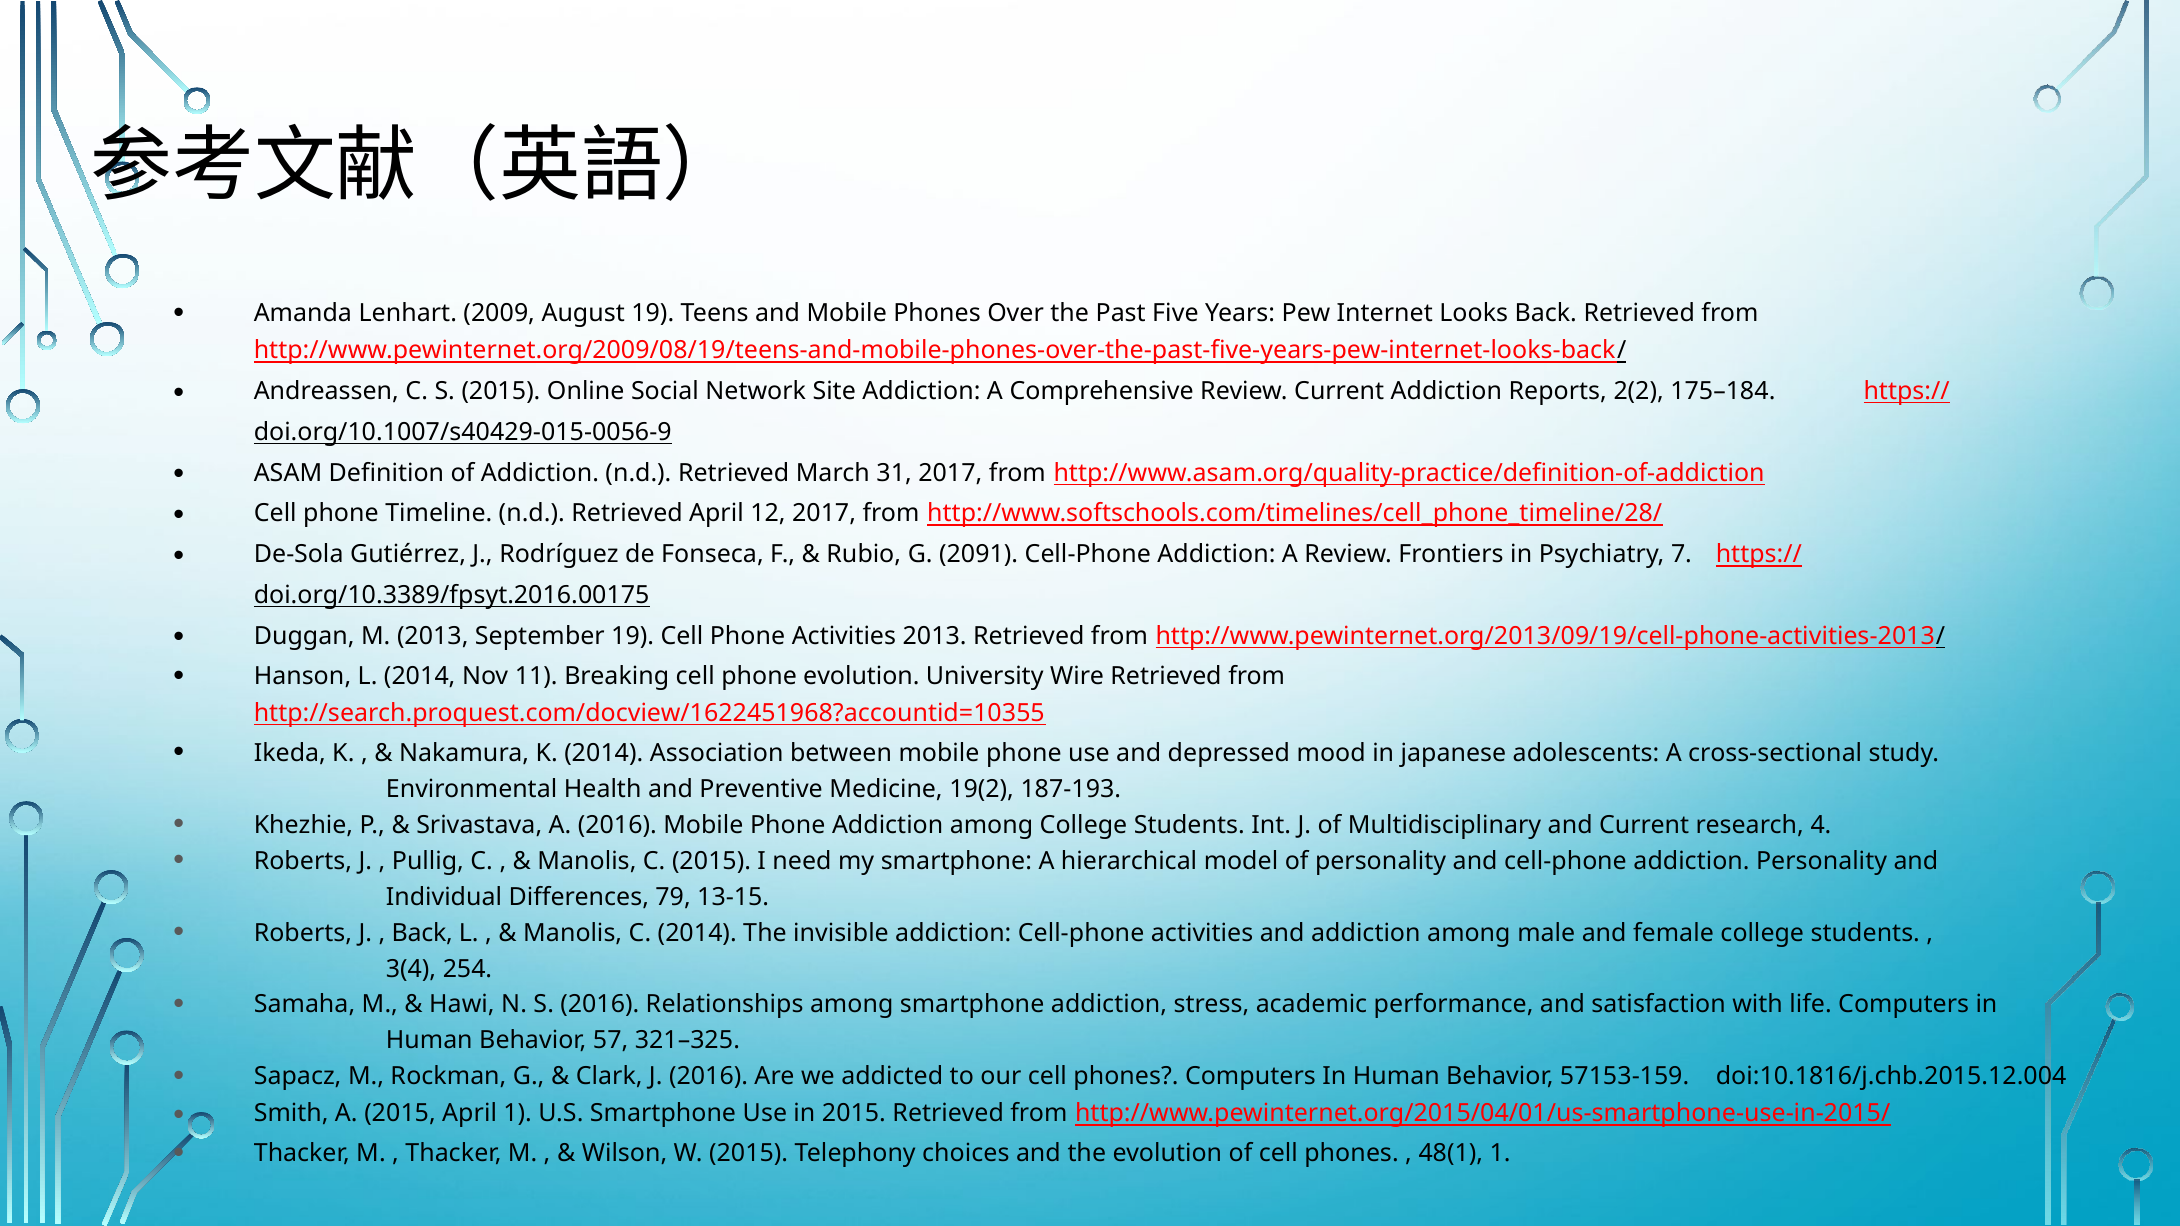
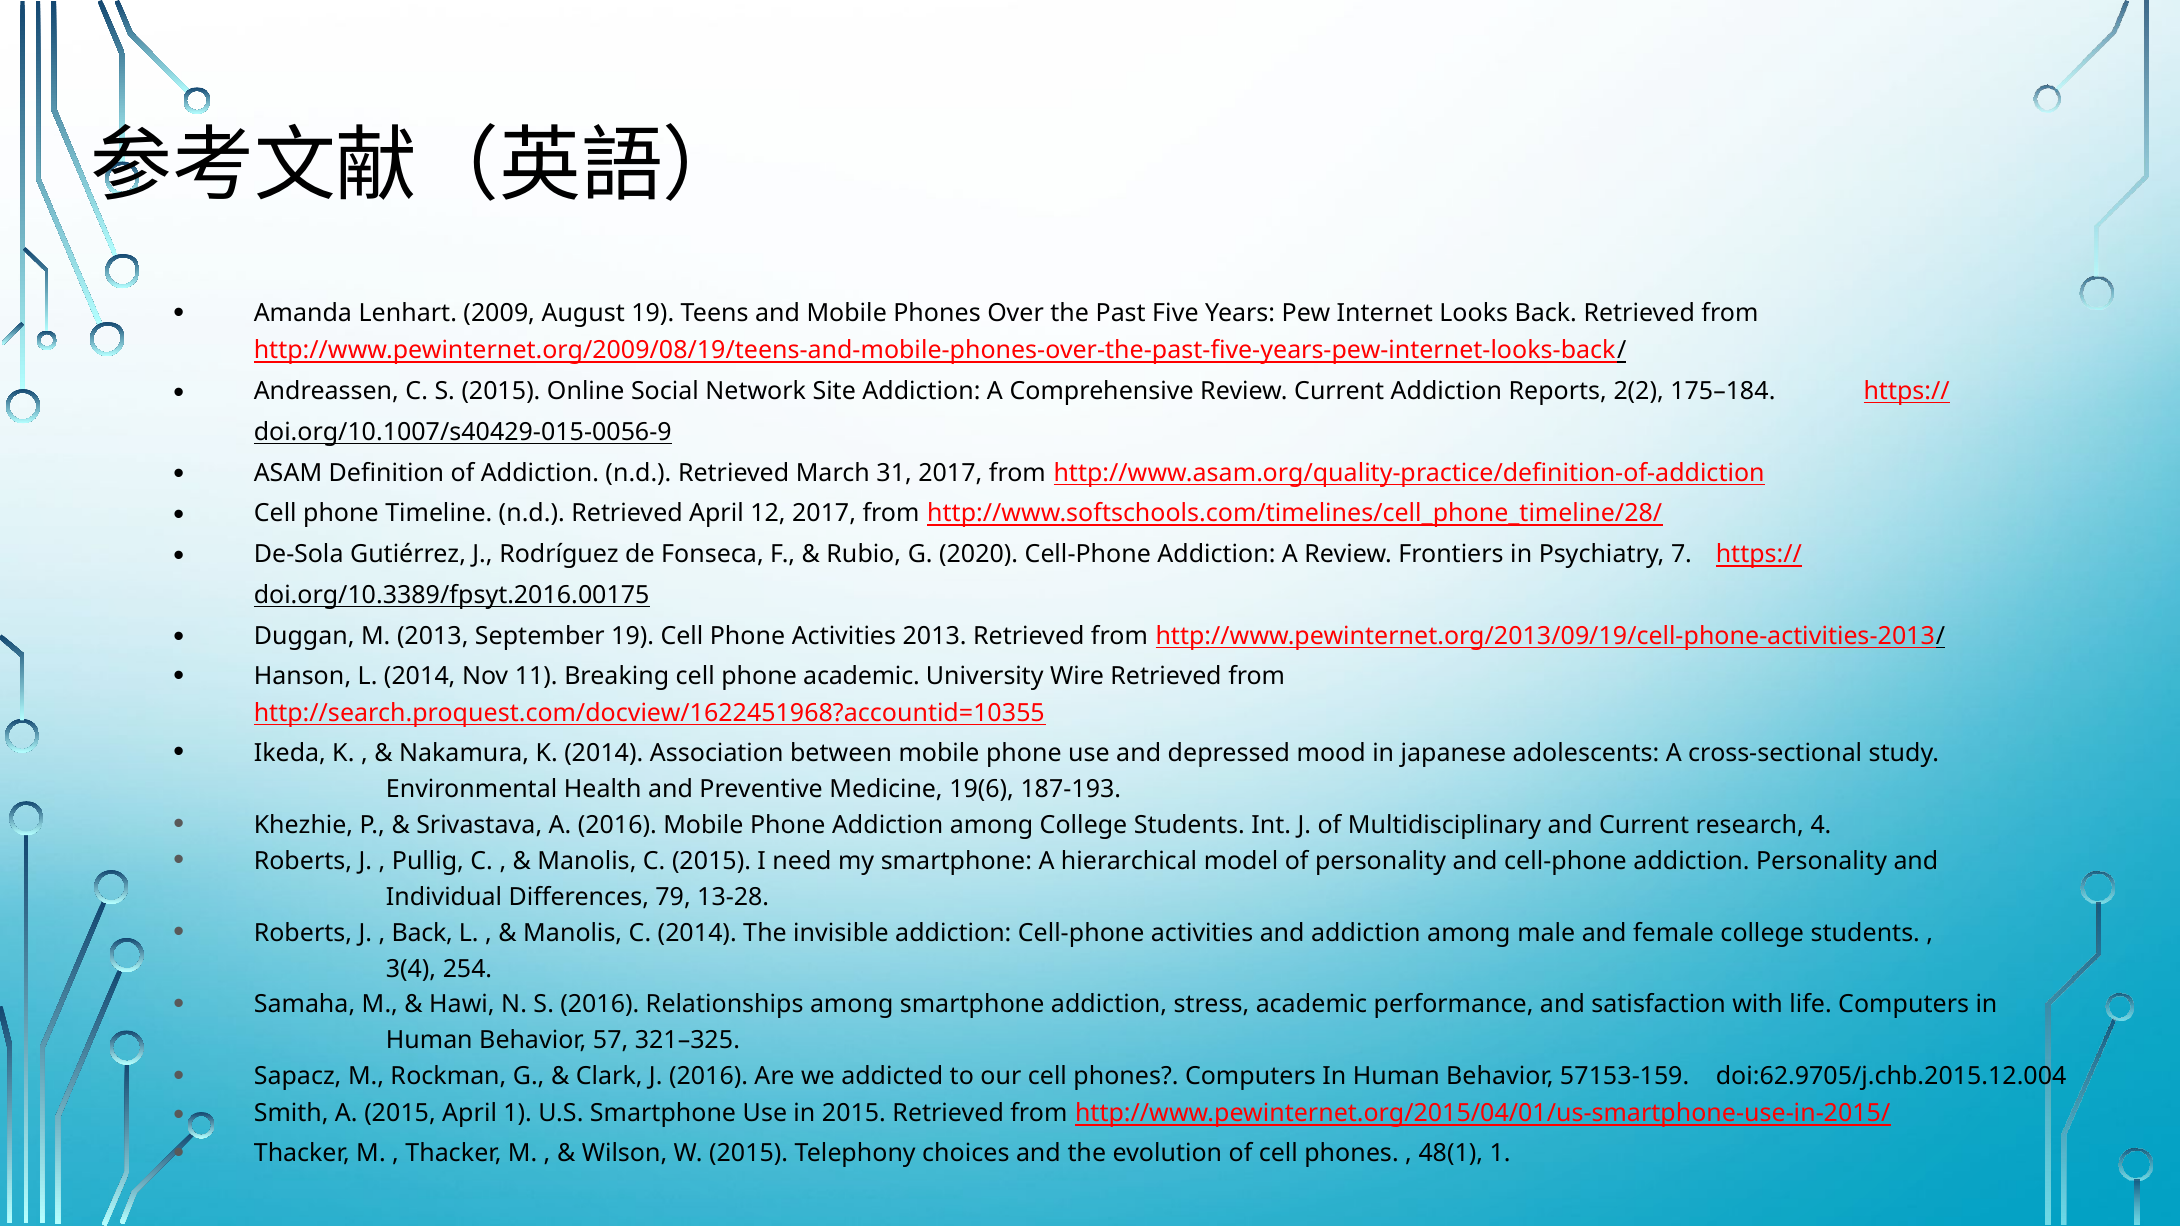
2091: 2091 -> 2020
phone evolution: evolution -> academic
19(2: 19(2 -> 19(6
13-15: 13-15 -> 13-28
doi:10.1816/j.chb.2015.12.004: doi:10.1816/j.chb.2015.12.004 -> doi:62.9705/j.chb.2015.12.004
